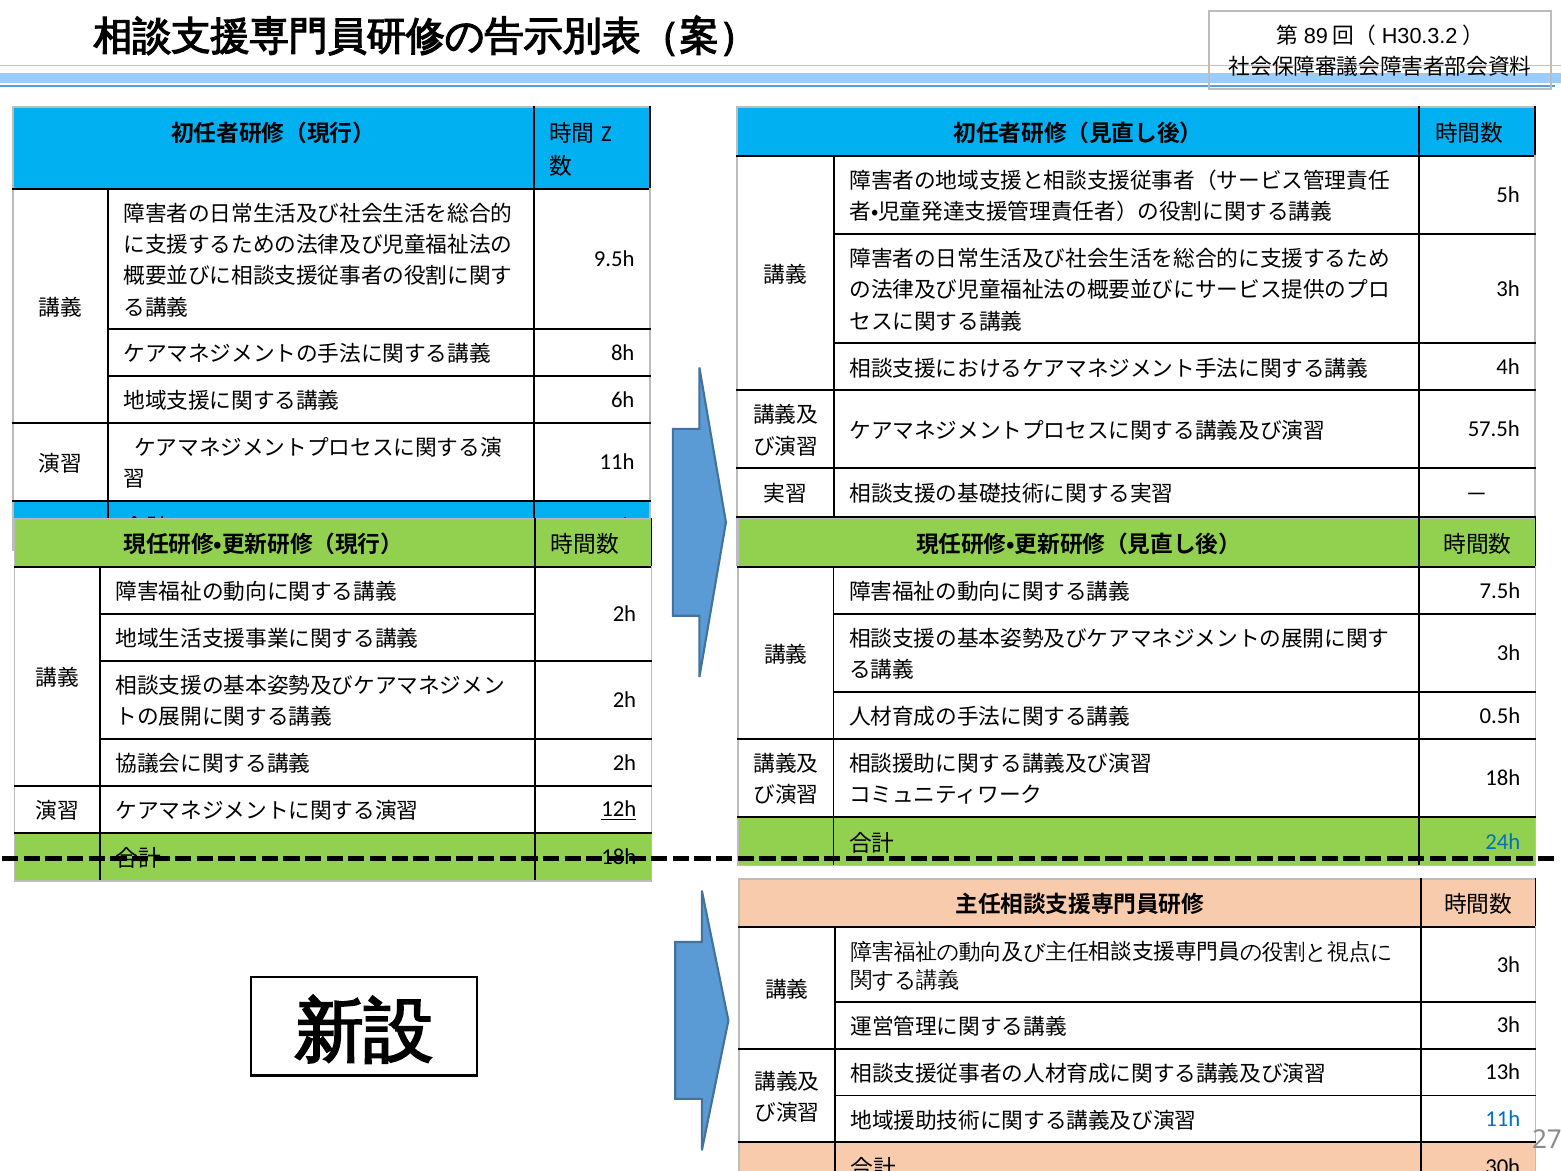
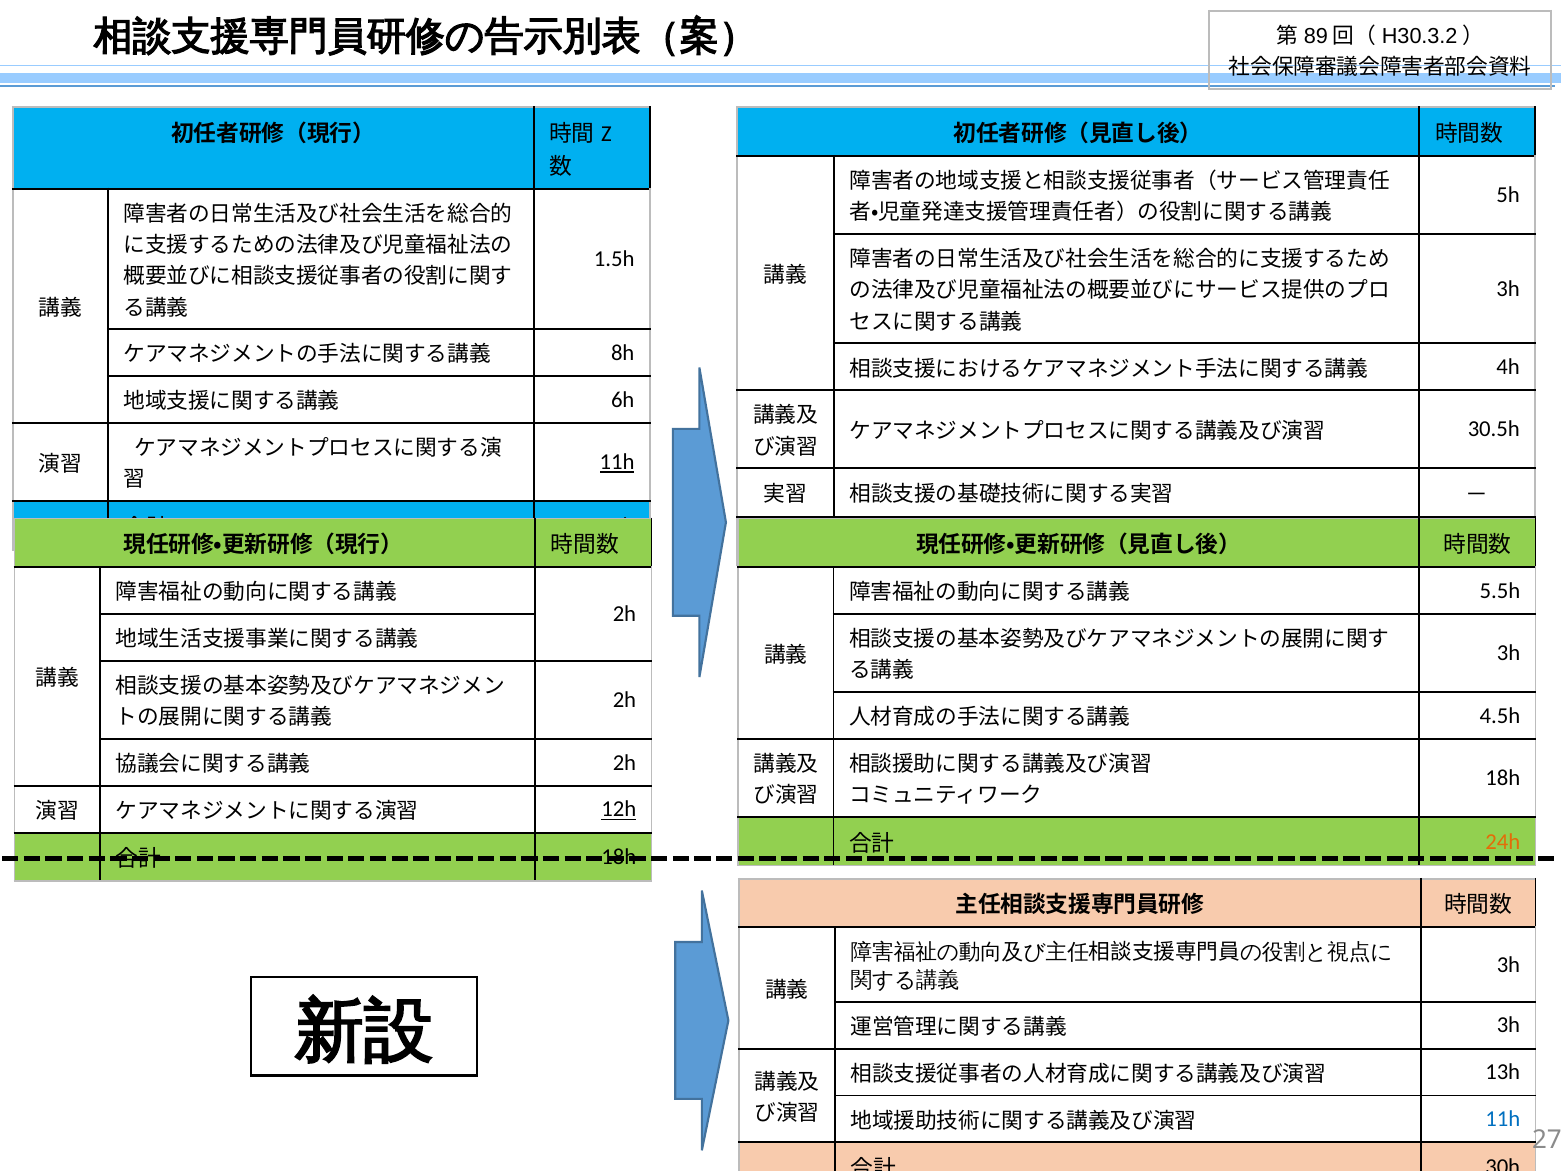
9.5h: 9.5h -> 1.5h
57.5h: 57.5h -> 30.5h
11h at (617, 462) underline: none -> present
7.5h: 7.5h -> 5.5h
0.5h: 0.5h -> 4.5h
24h colour: blue -> orange
